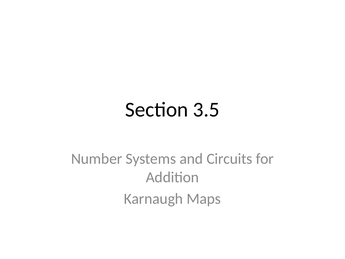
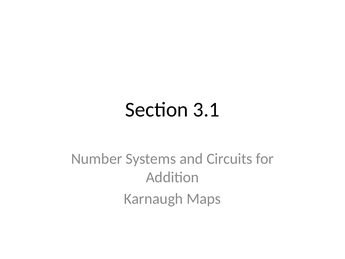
3.5: 3.5 -> 3.1
